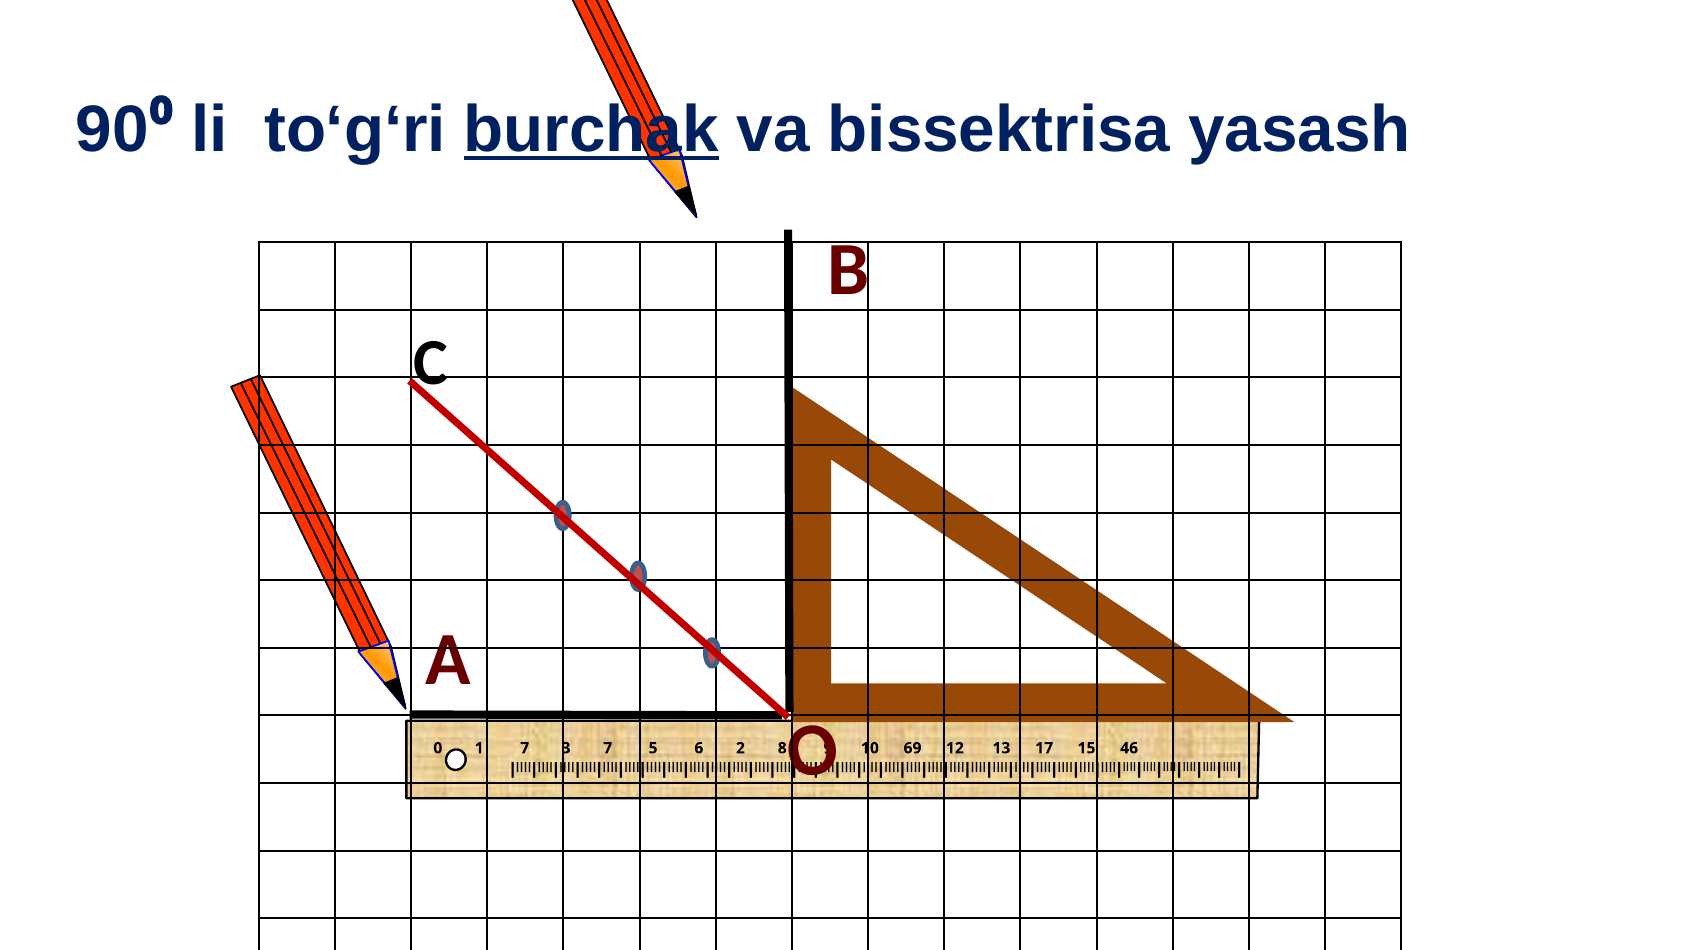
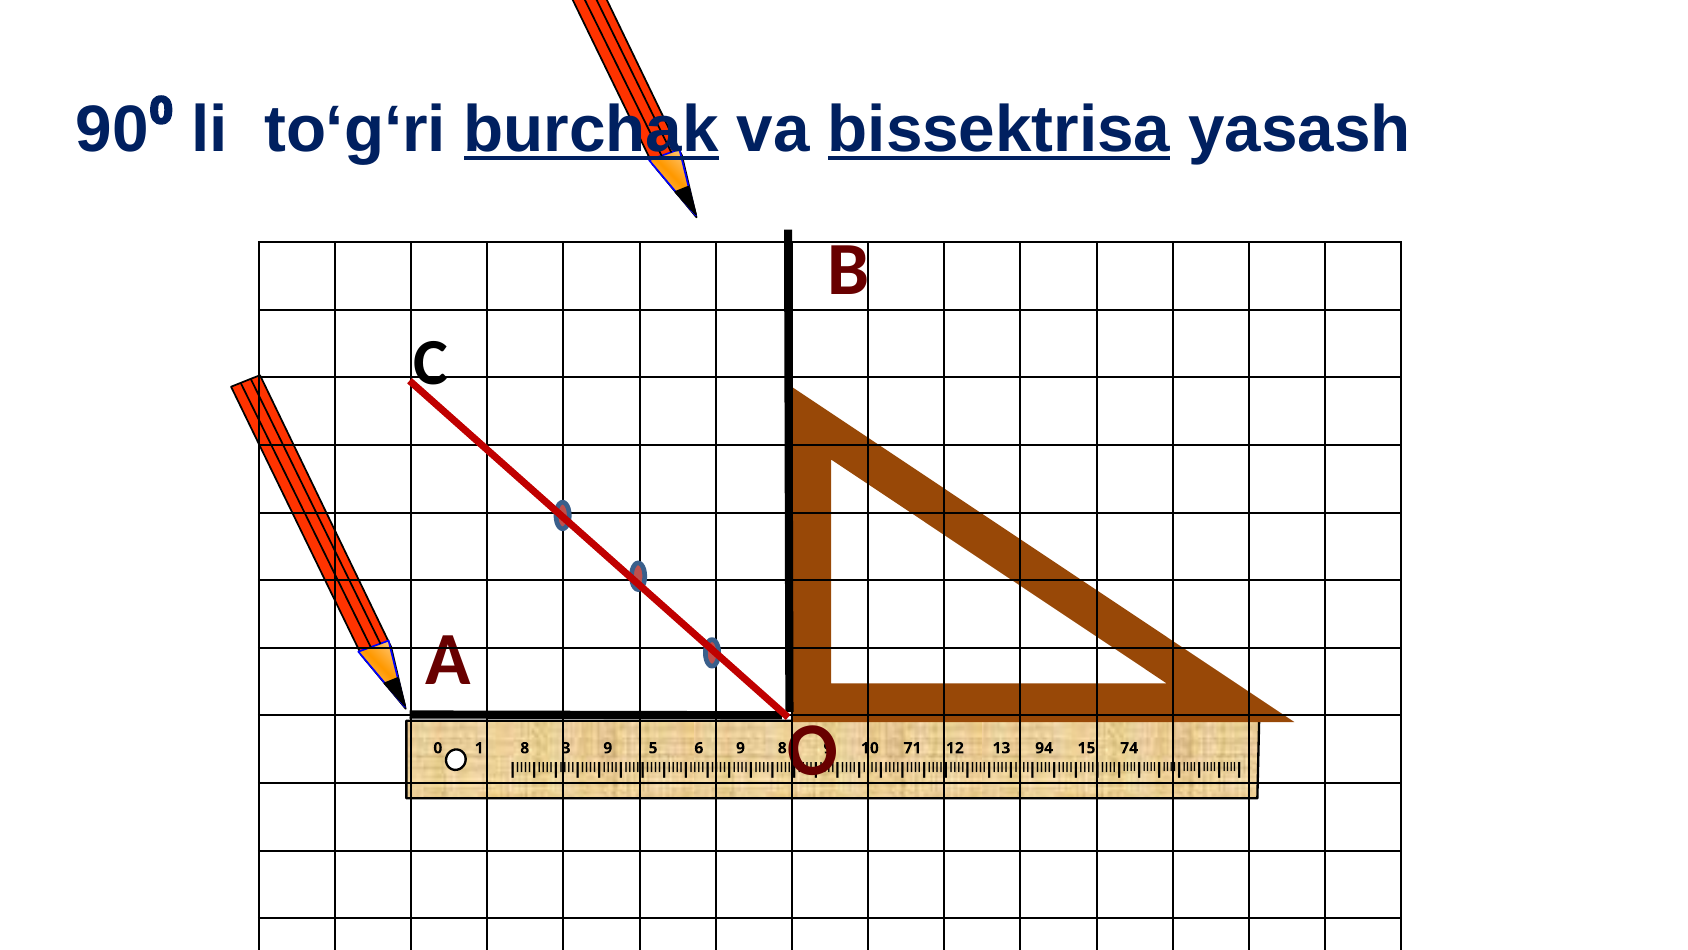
bissektrisa underline: none -> present
1 7: 7 -> 8
3 7: 7 -> 9
6 2: 2 -> 9
69: 69 -> 71
17: 17 -> 94
46: 46 -> 74
